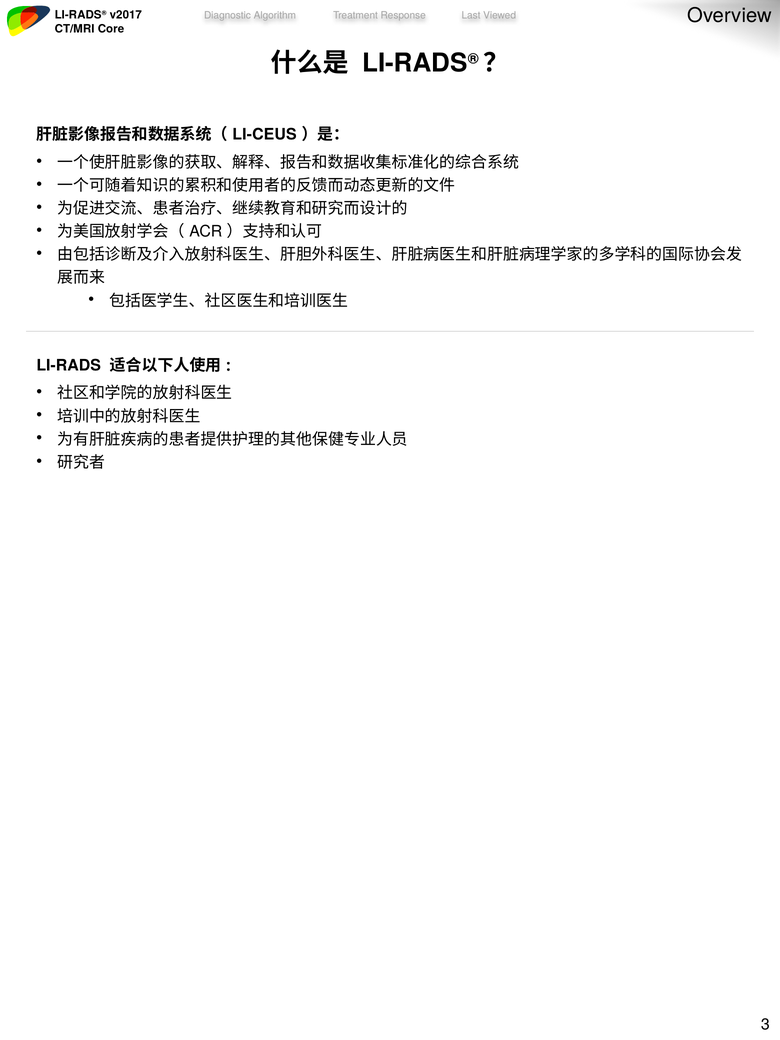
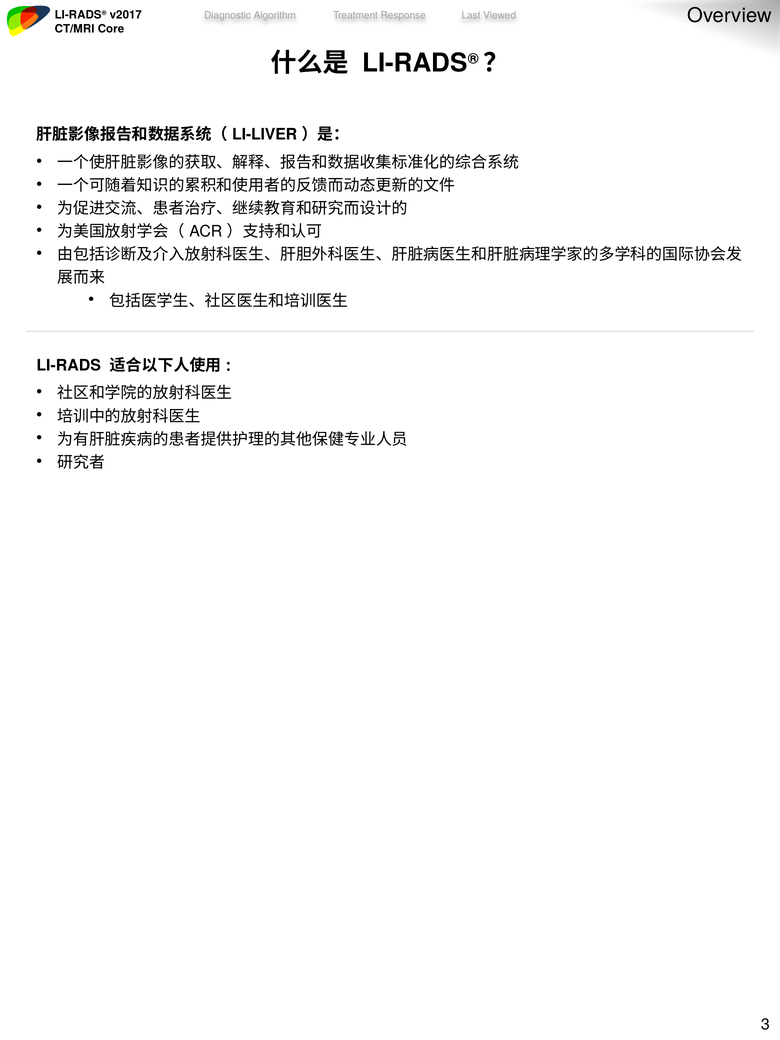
LI-CEUS: LI-CEUS -> LI-LIVER
